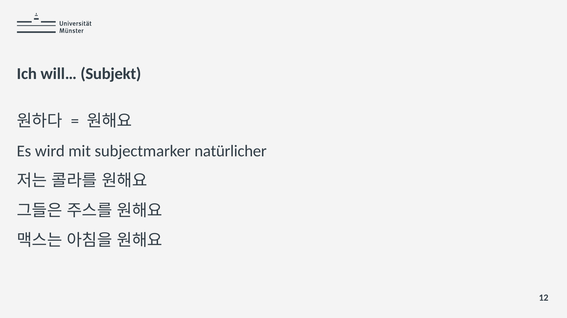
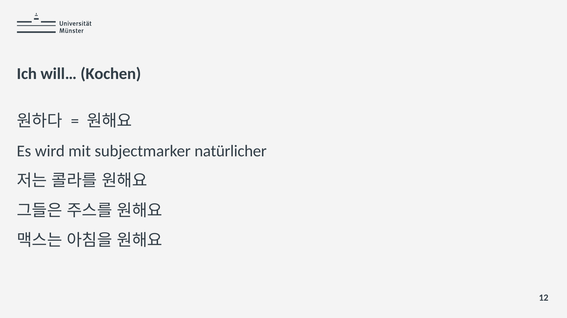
Subjekt: Subjekt -> Kochen
